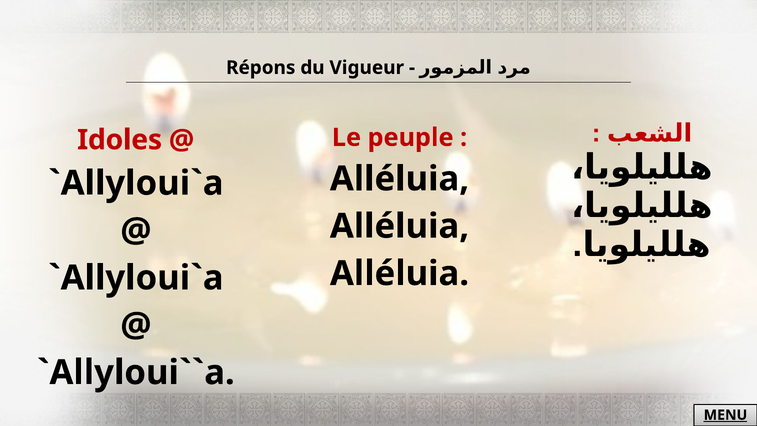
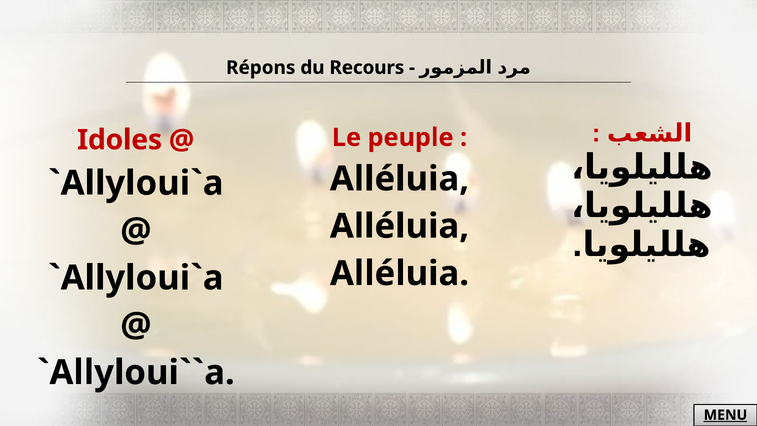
Vigueur: Vigueur -> Recours
